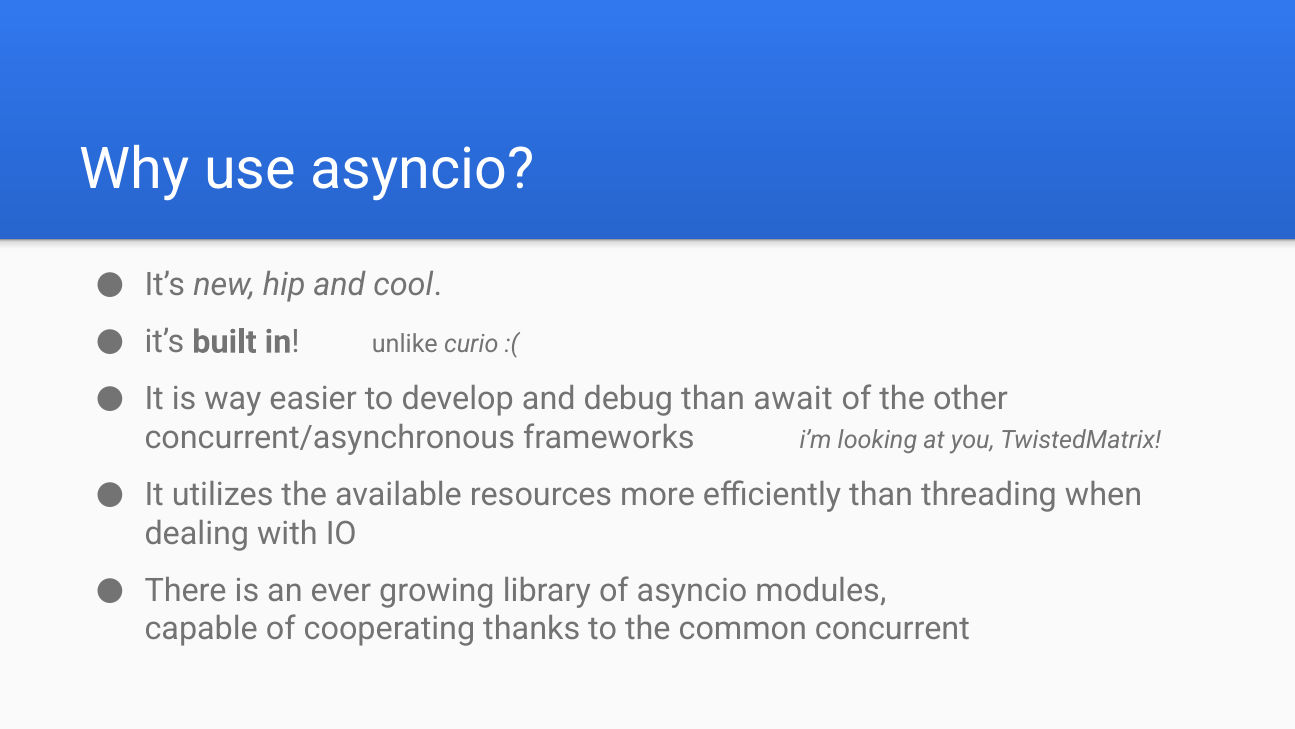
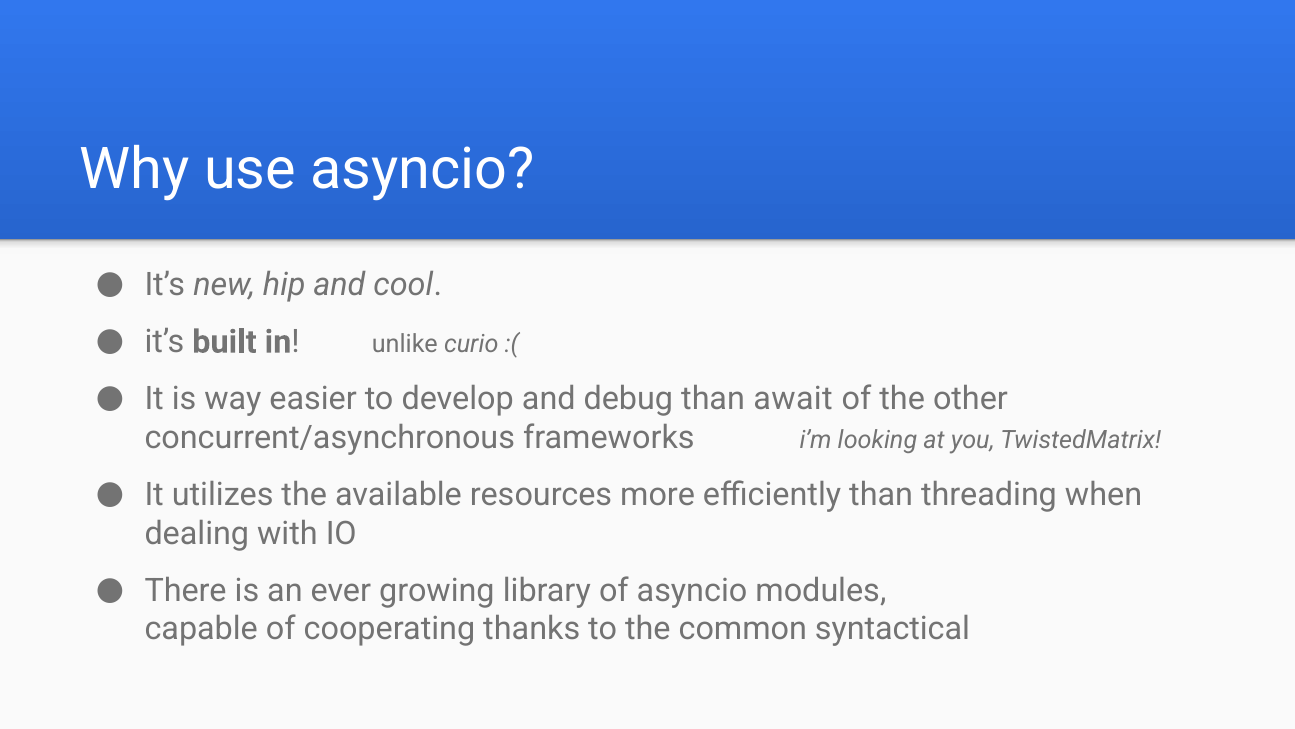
concurrent: concurrent -> syntactical
